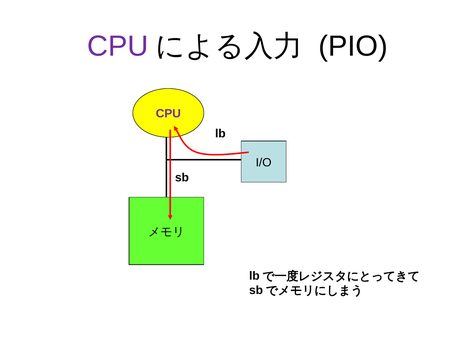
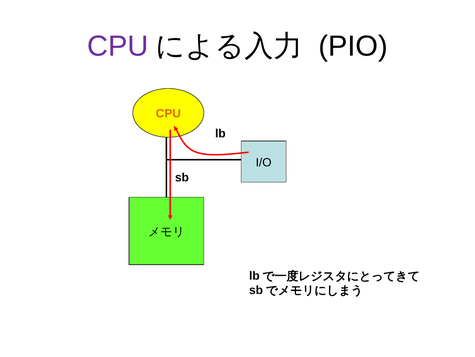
CPU at (168, 113) colour: purple -> orange
